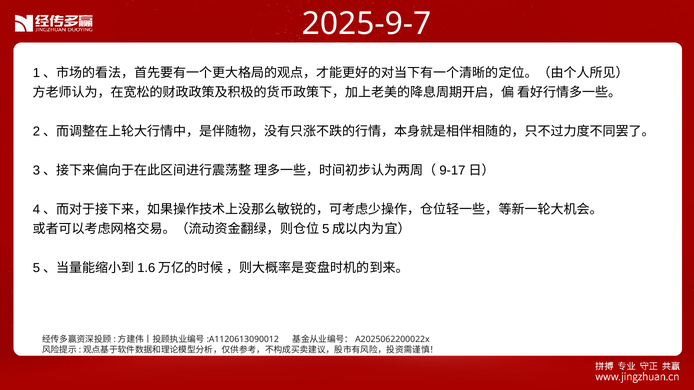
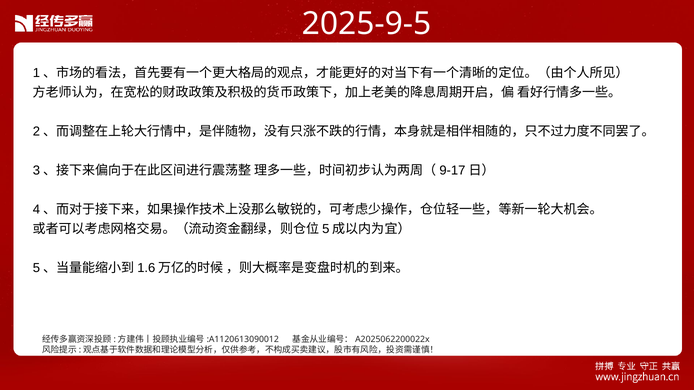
2025-9-7: 2025-9-7 -> 2025-9-5
